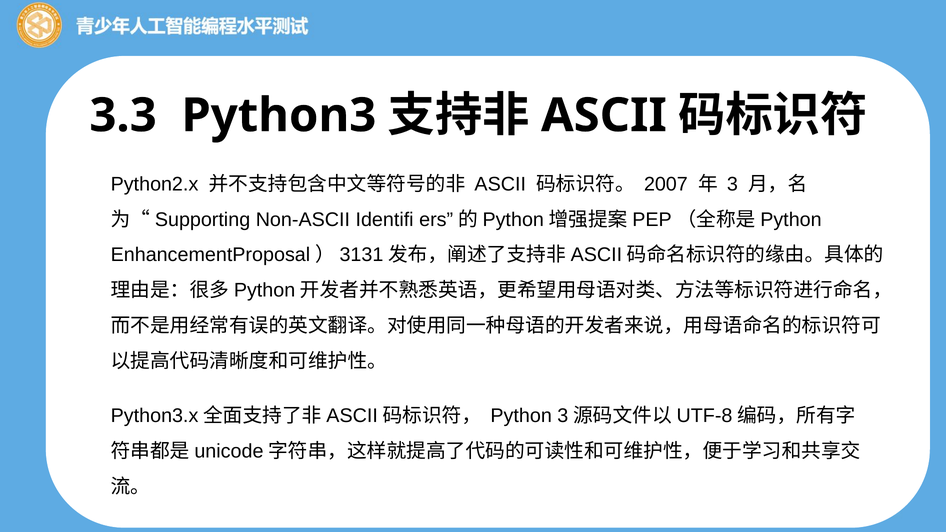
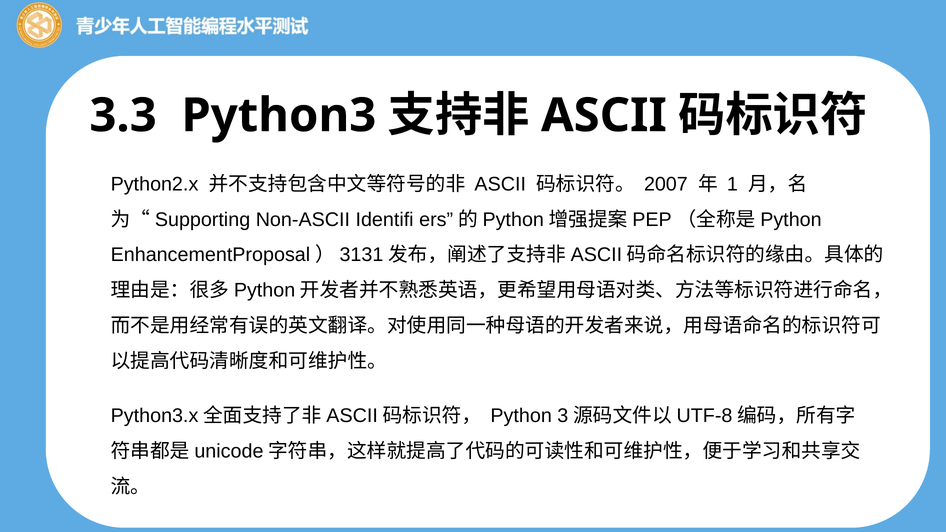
3: 3 -> 1
